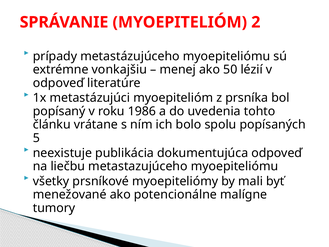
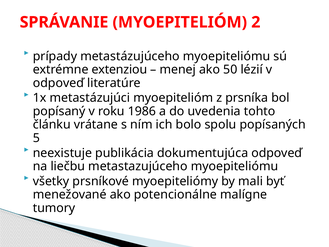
vonkajšiu: vonkajšiu -> extenziou
